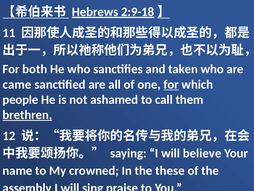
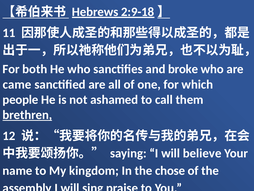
taken: taken -> broke
for at (171, 84) underline: present -> none
crowned: crowned -> kingdom
these: these -> chose
